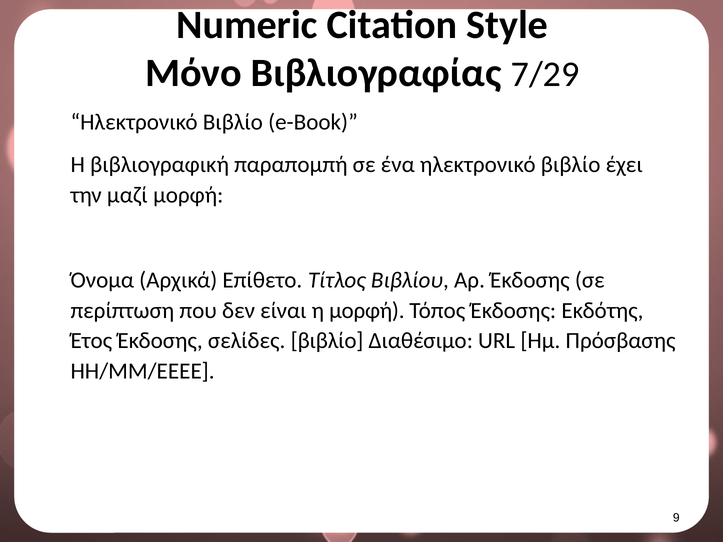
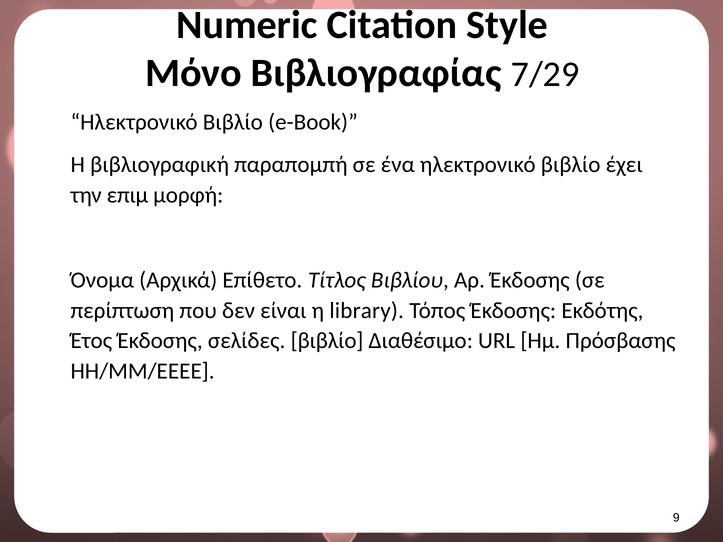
μαζί: μαζί -> επιμ
η μορφή: μορφή -> library
